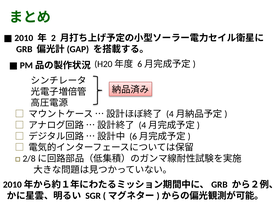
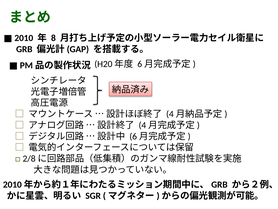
2: 2 -> 8
